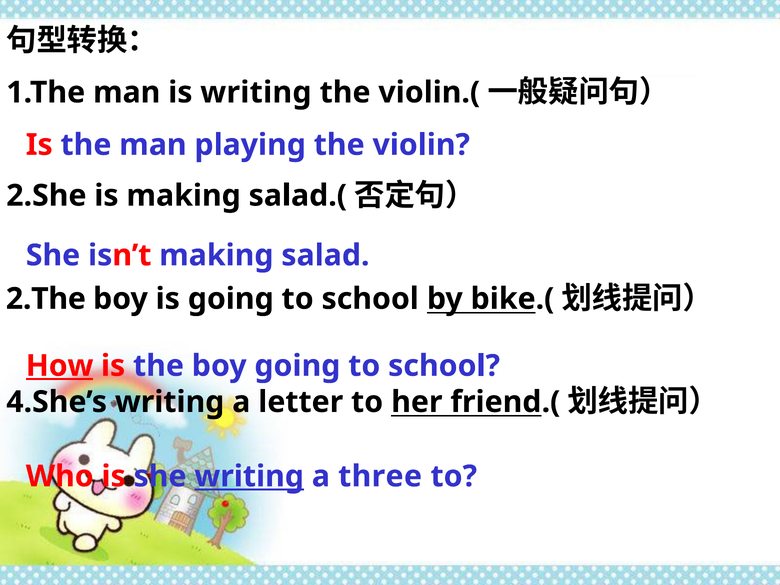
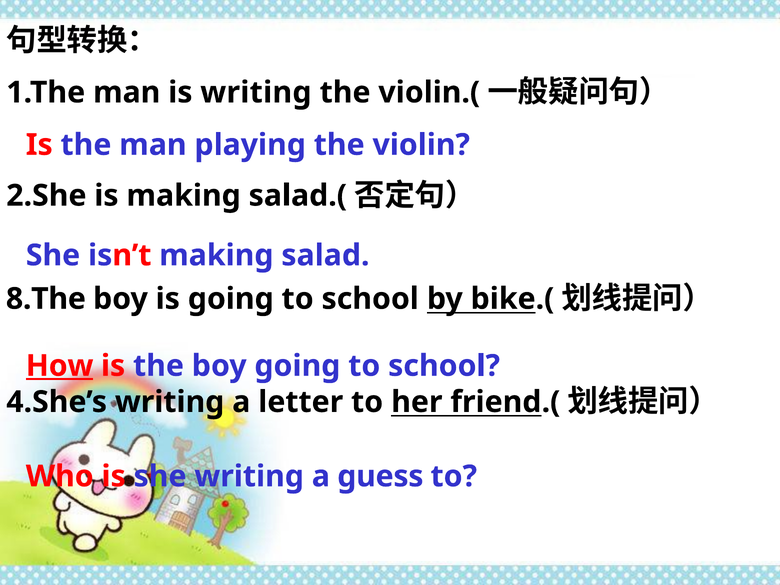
2.The: 2.The -> 8.The
writing at (249, 476) underline: present -> none
three: three -> guess
